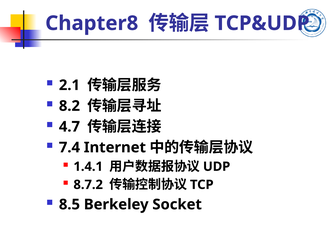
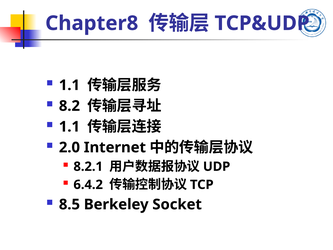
2.1 at (69, 85): 2.1 -> 1.1
4.7 at (69, 127): 4.7 -> 1.1
7.4: 7.4 -> 2.0
1.4.1: 1.4.1 -> 8.2.1
8.7.2: 8.7.2 -> 6.4.2
